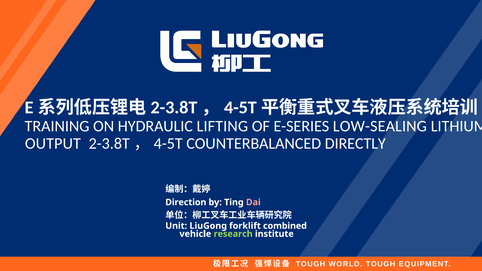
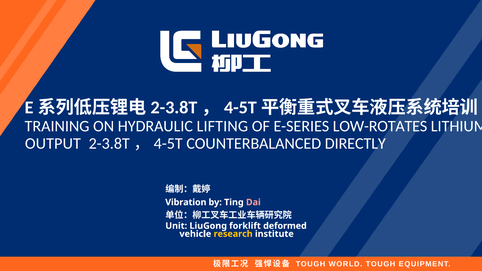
LOW-SEALING: LOW-SEALING -> LOW-ROTATES
Direction: Direction -> Vibration
combined: combined -> deformed
research colour: light green -> yellow
